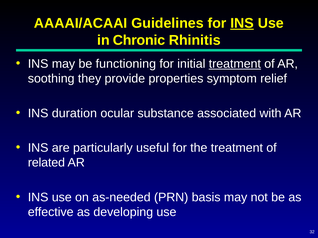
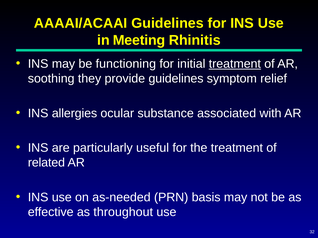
INS at (242, 23) underline: present -> none
Chronic: Chronic -> Meeting
provide properties: properties -> guidelines
duration: duration -> allergies
developing: developing -> throughout
